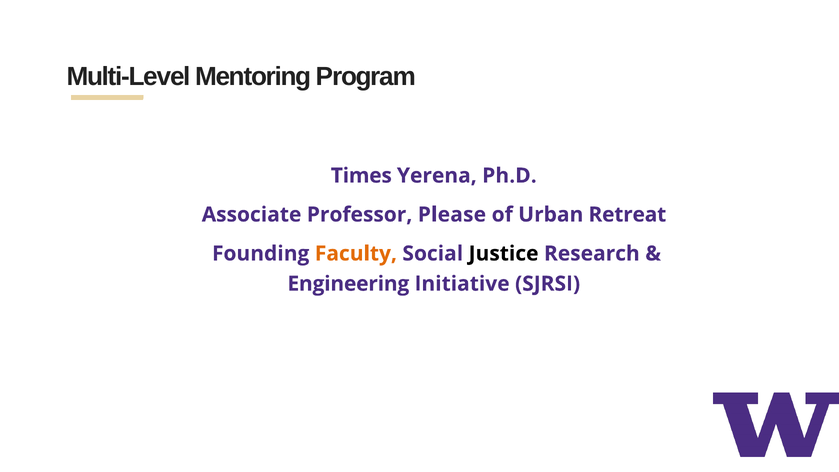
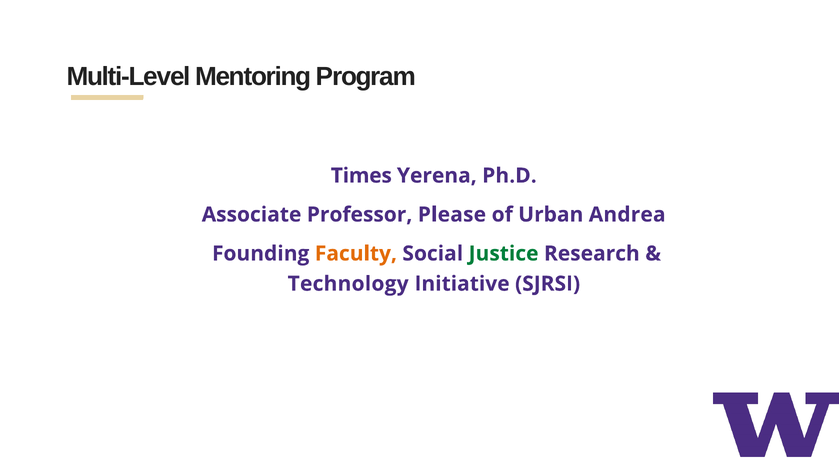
Retreat: Retreat -> Andrea
Justice colour: black -> green
Engineering: Engineering -> Technology
